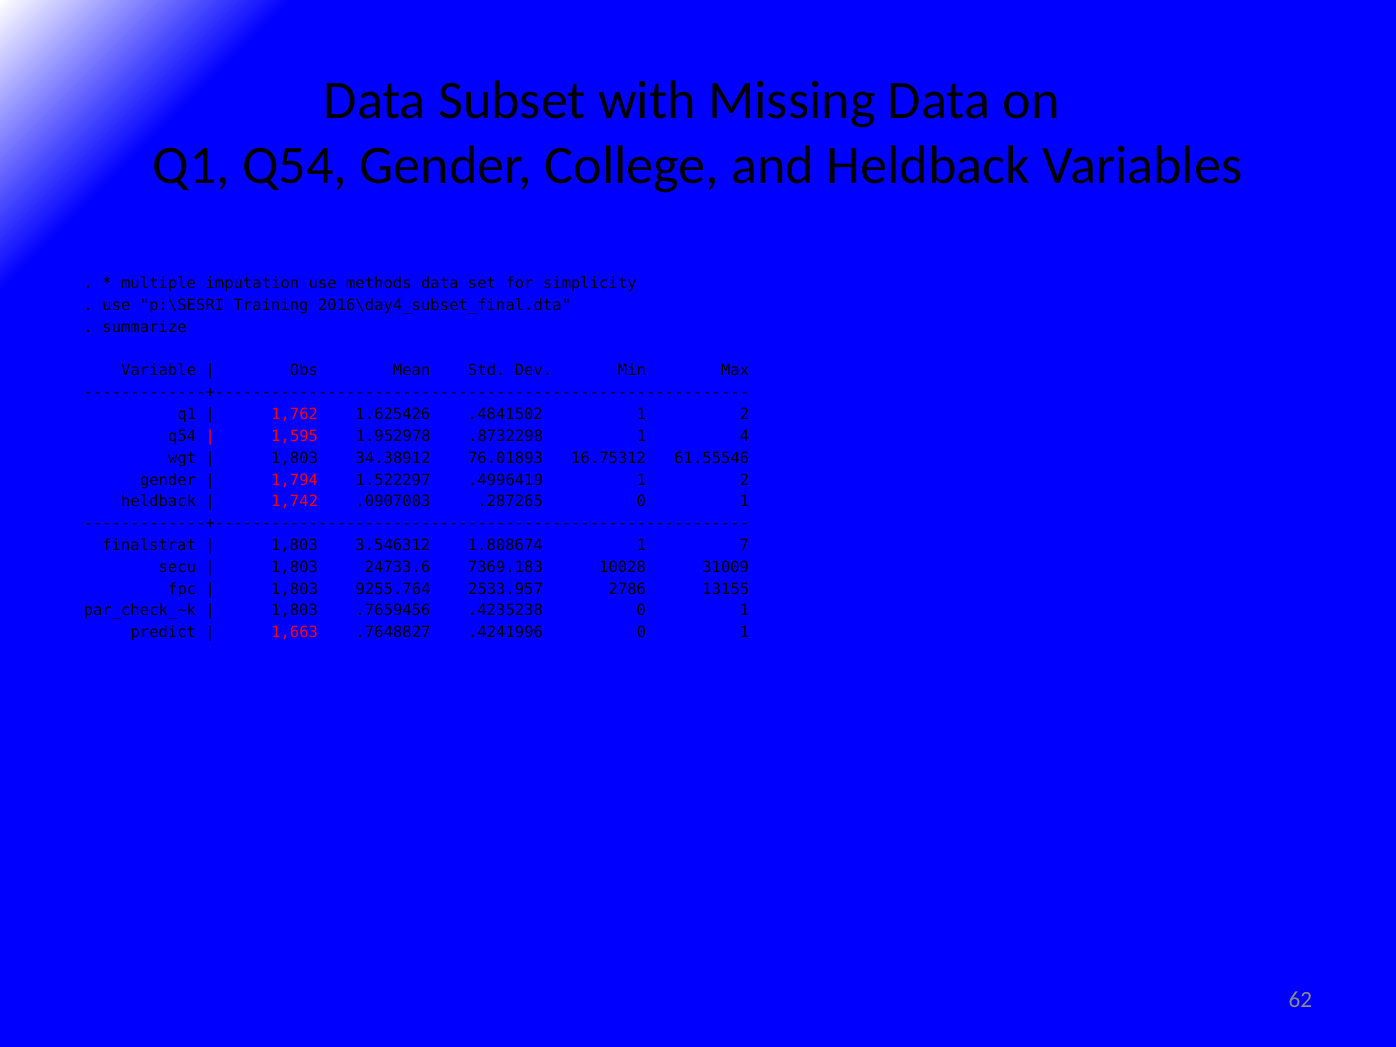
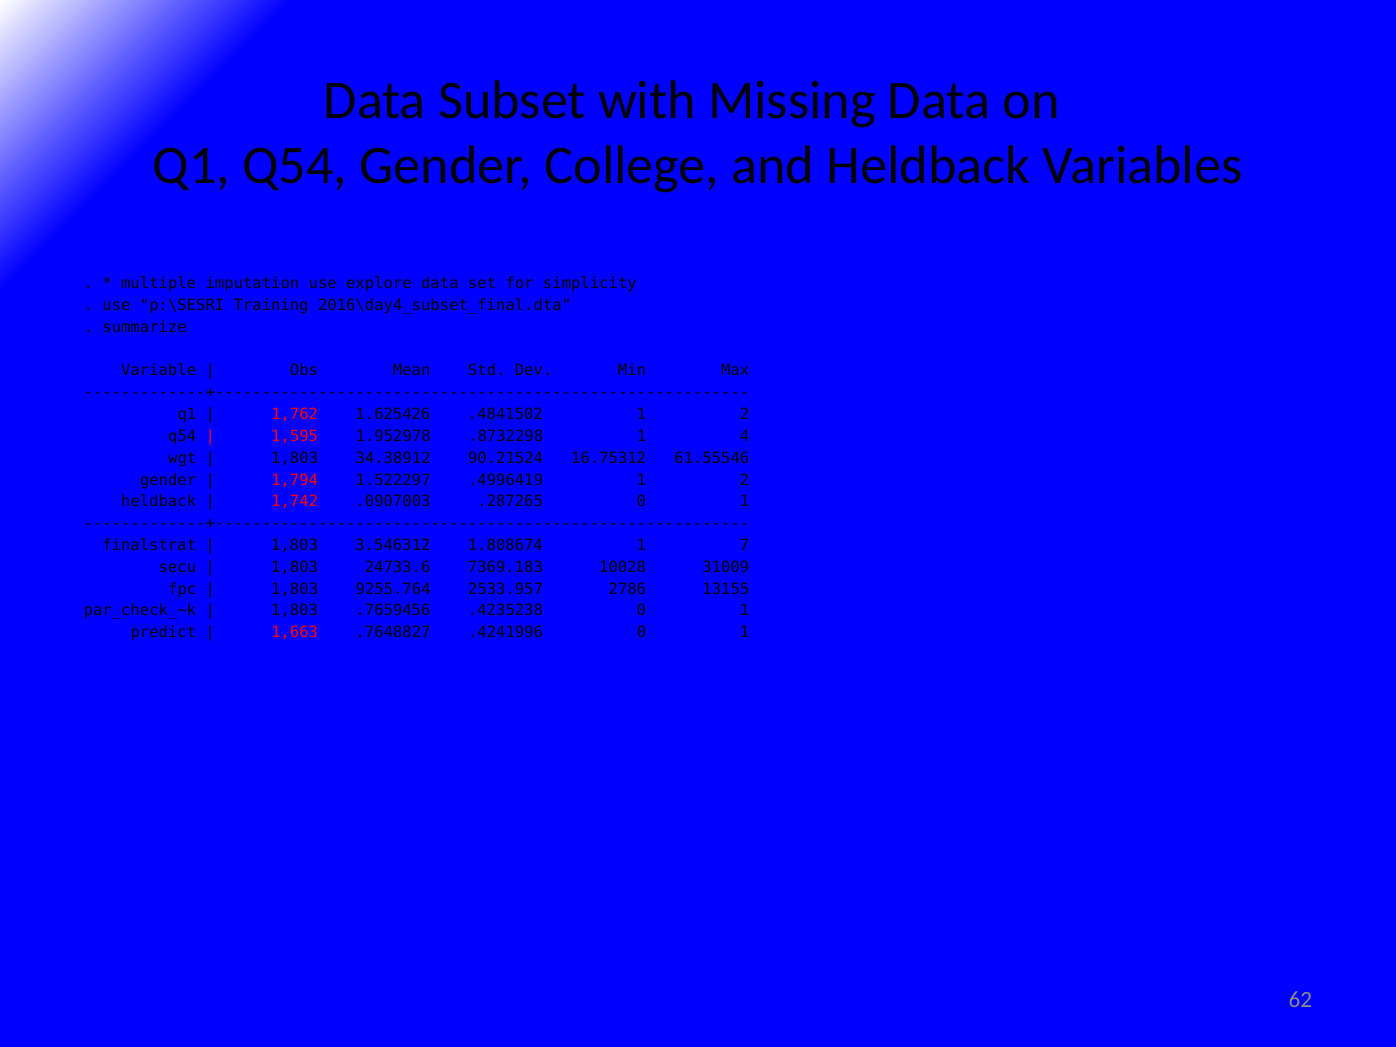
methods: methods -> explore
76.01893: 76.01893 -> 90.21524
